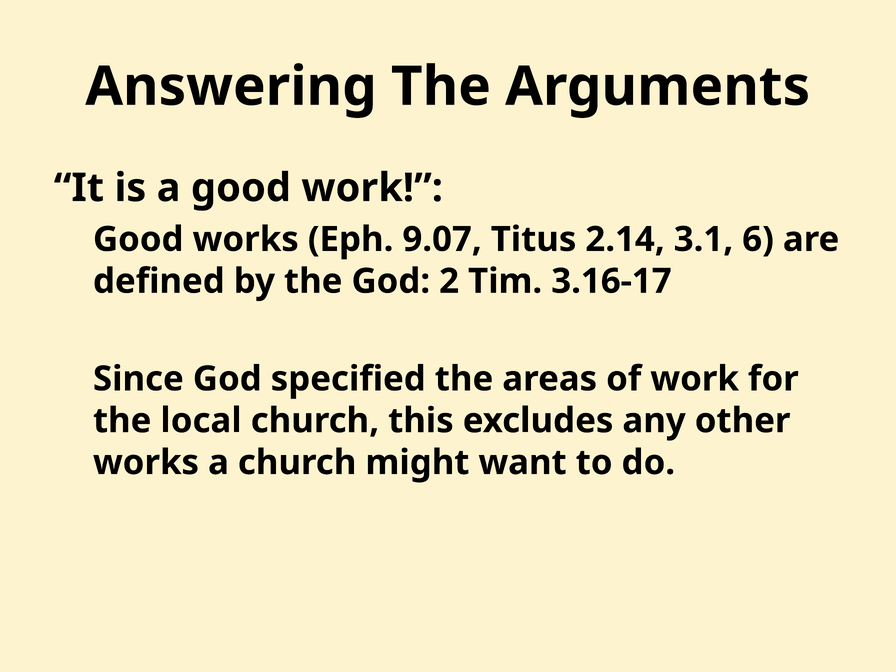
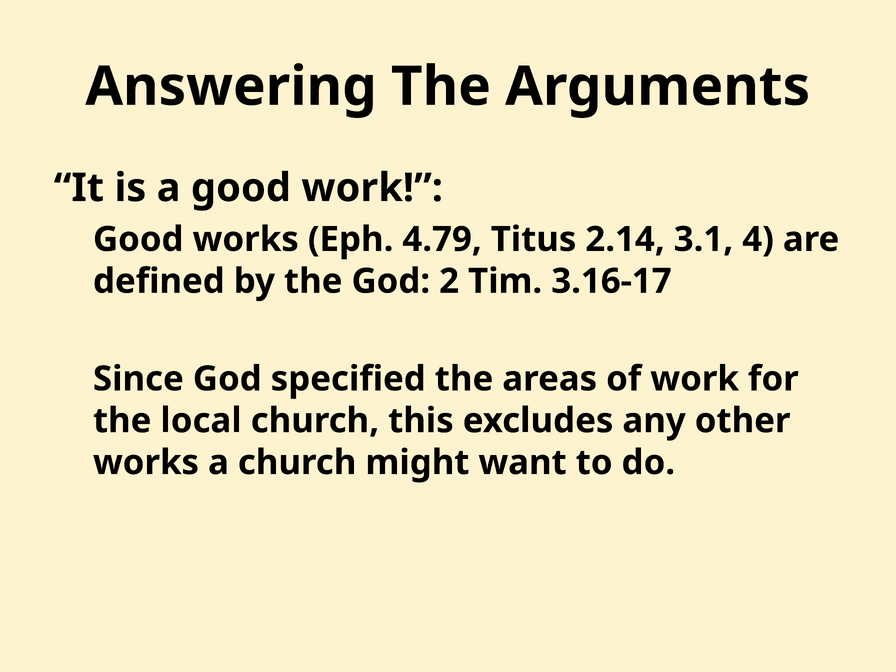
9.07: 9.07 -> 4.79
6: 6 -> 4
